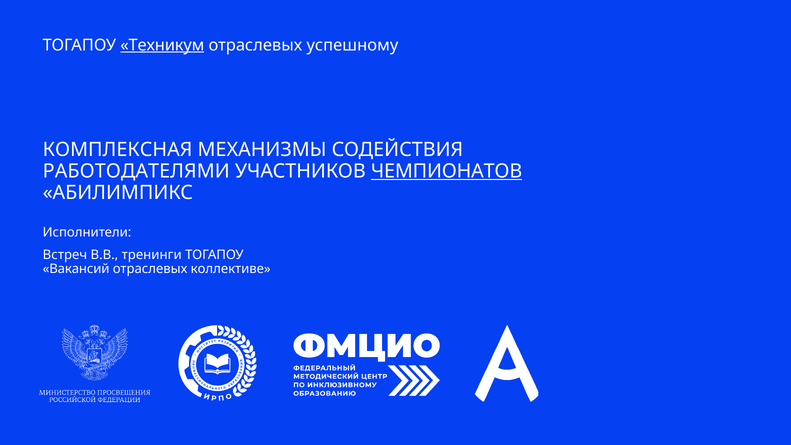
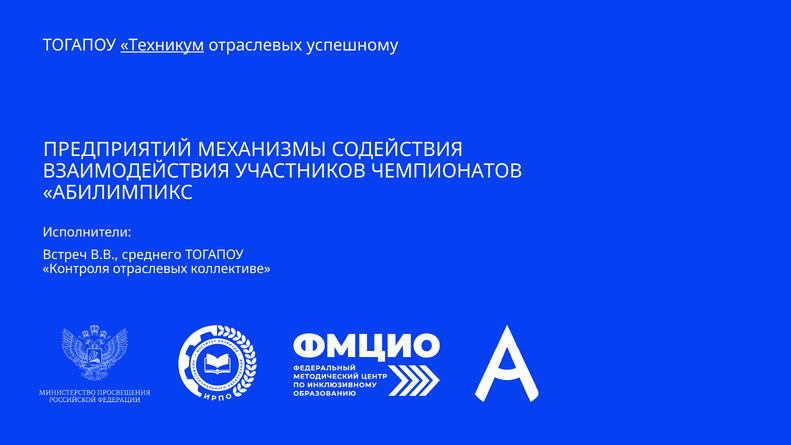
КОМПЛЕКСНАЯ: КОМПЛЕКСНАЯ -> ПРЕДПРИЯТИЙ
РАБОТОДАТЕЛЯМИ: РАБОТОДАТЕЛЯМИ -> ВЗАИМОДЕЙСТВИЯ
ЧЕМПИОНАТОВ underline: present -> none
тренинги: тренинги -> среднего
Вакансий: Вакансий -> Контроля
